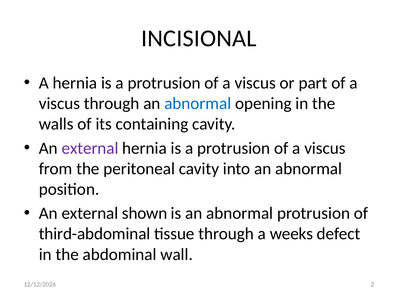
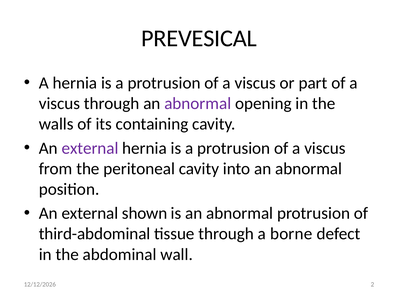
INCISIONAL: INCISIONAL -> PREVESICAL
abnormal at (198, 104) colour: blue -> purple
weeks: weeks -> borne
